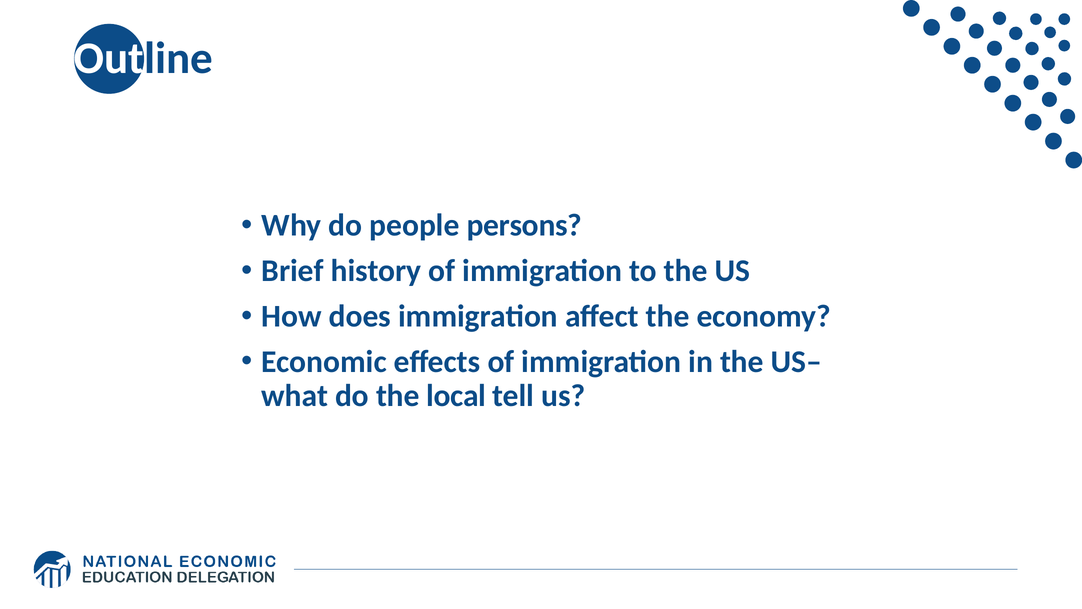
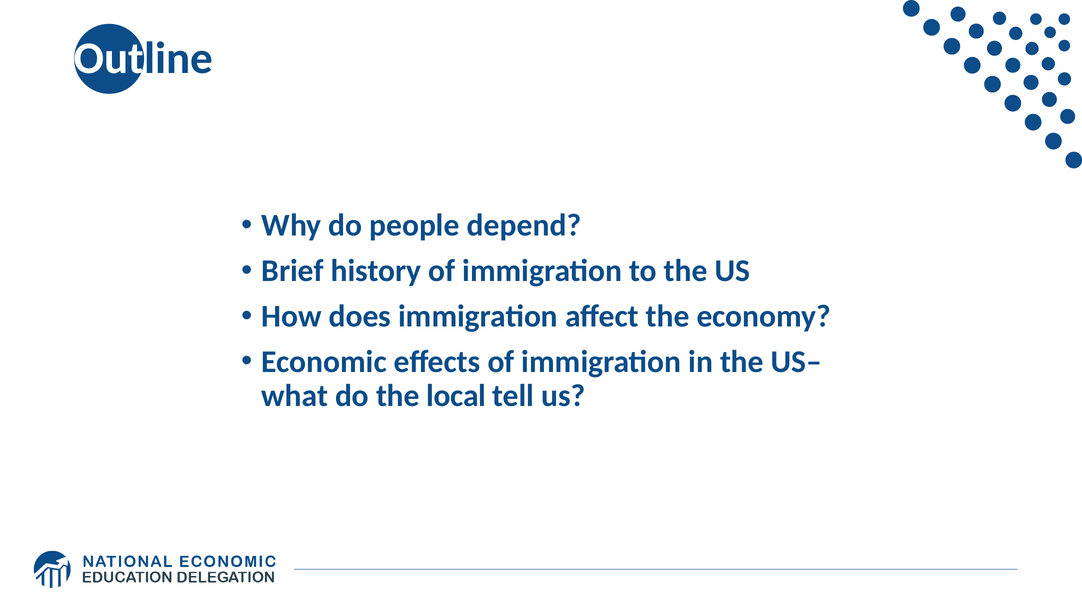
persons: persons -> depend
